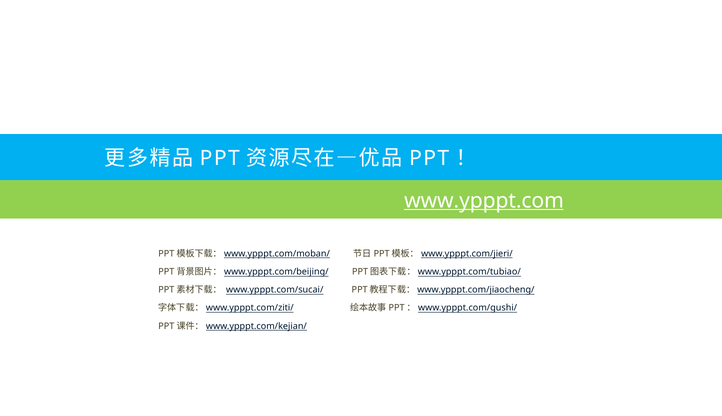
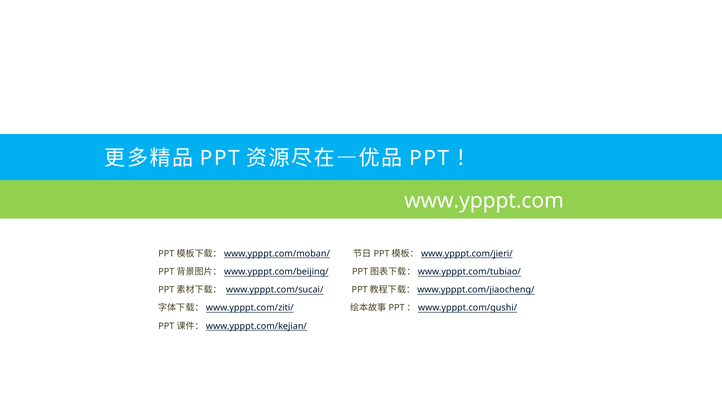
www.ypppt.com underline: present -> none
